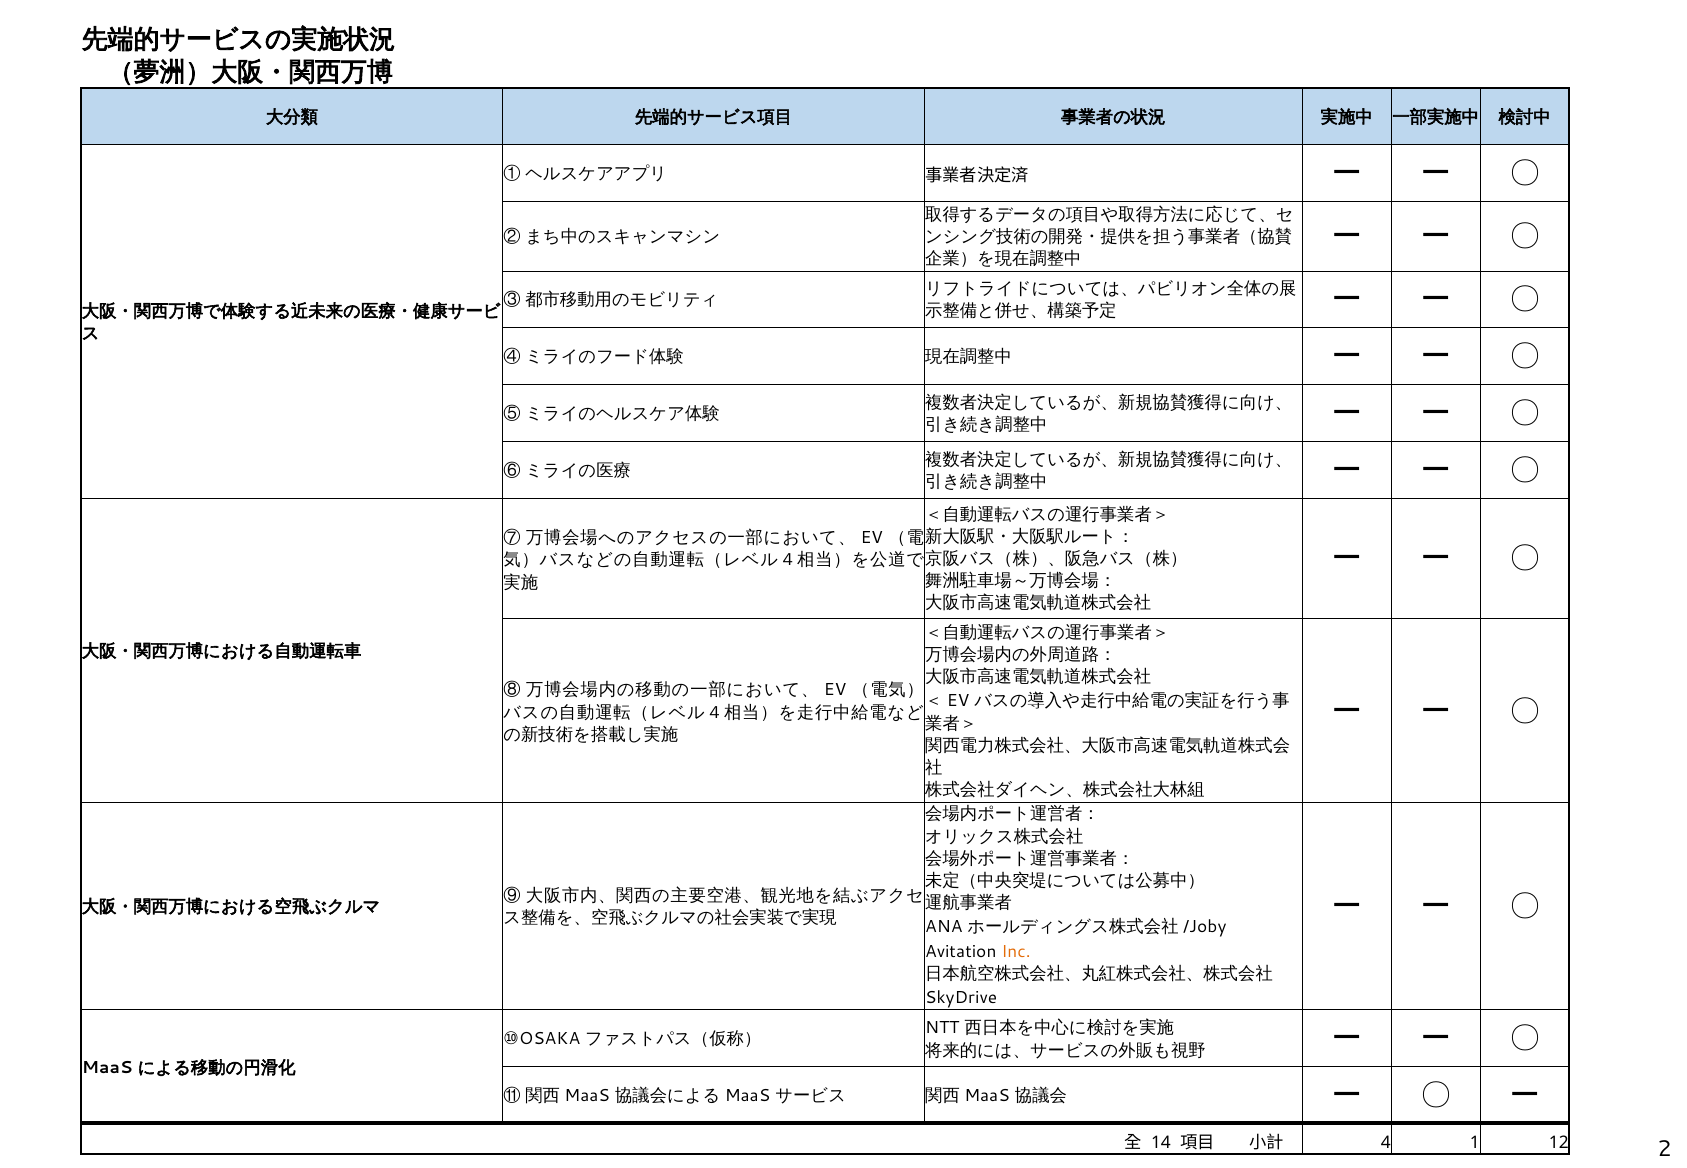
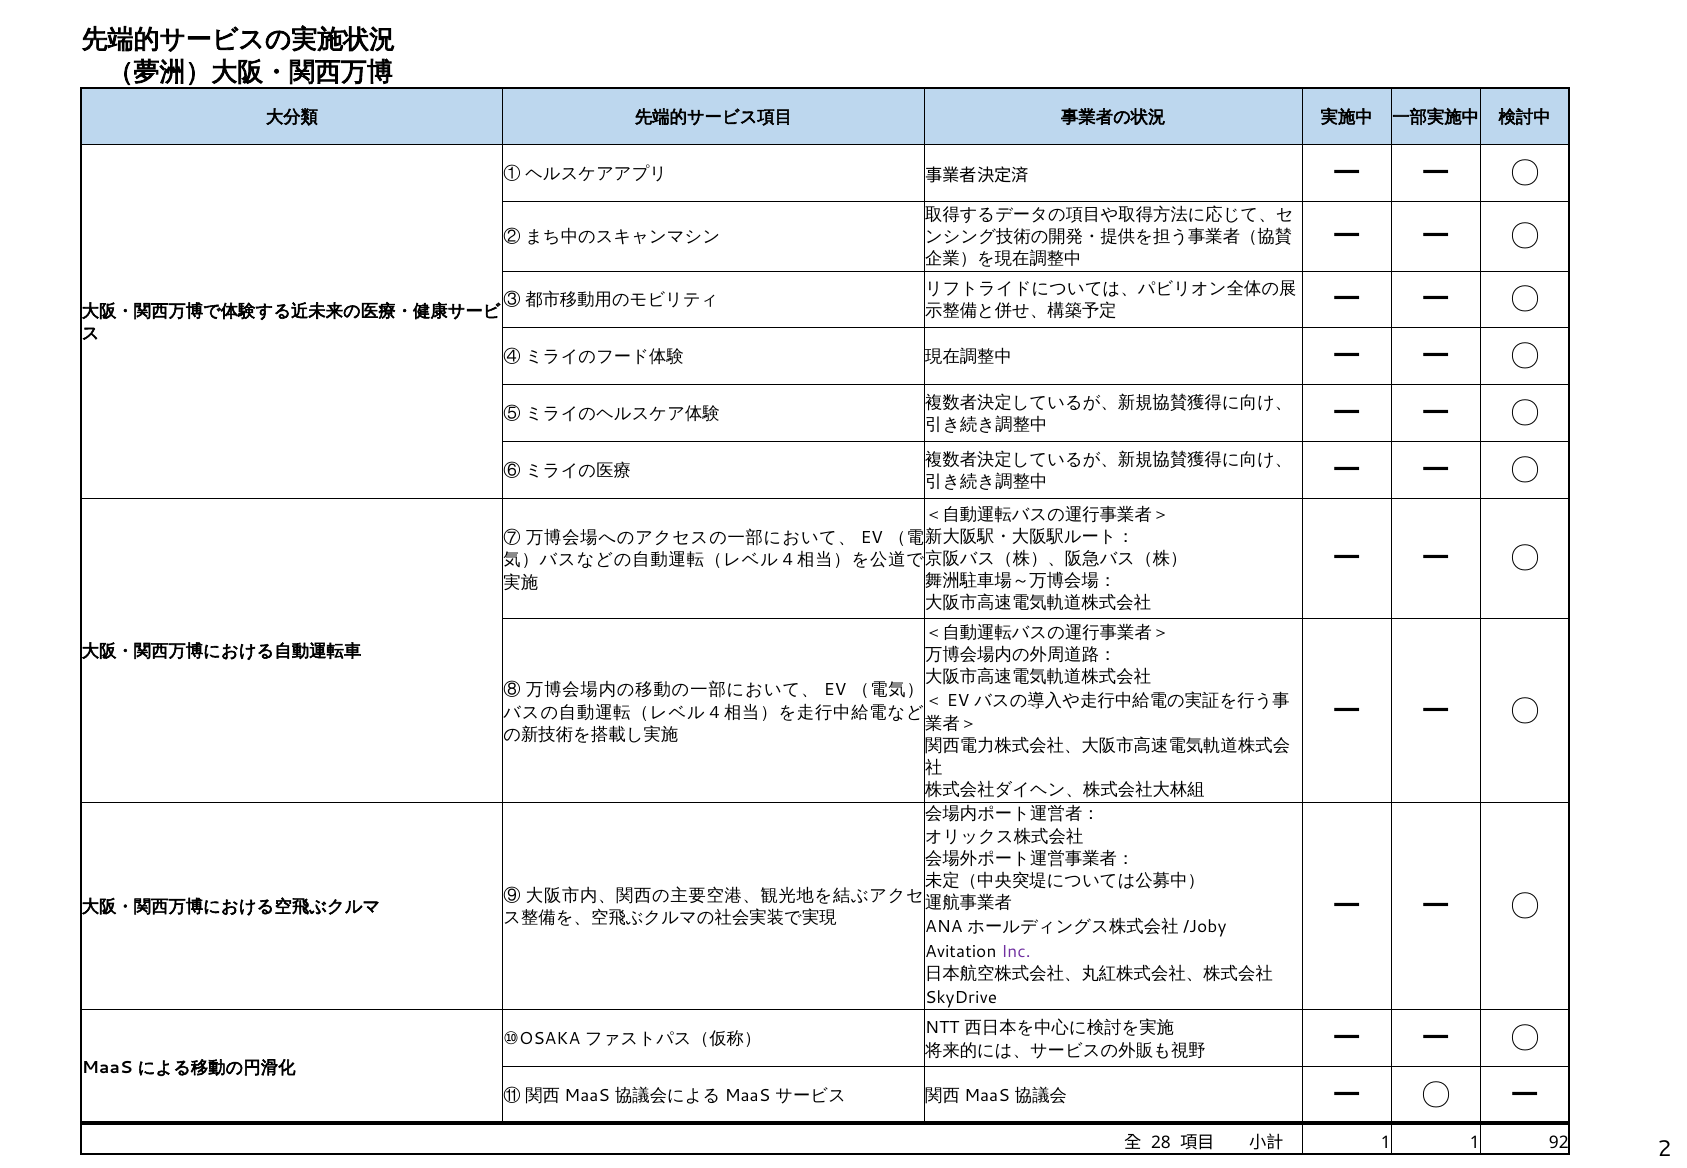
Inc colour: orange -> purple
14: 14 -> 28
4 at (1386, 1143): 4 -> 1
12: 12 -> 92
